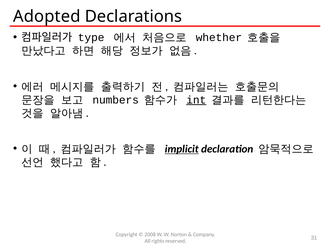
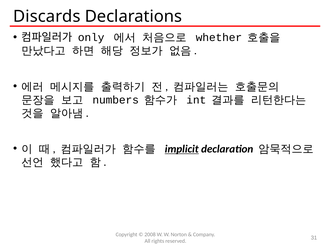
Adopted: Adopted -> Discards
type: type -> only
int underline: present -> none
